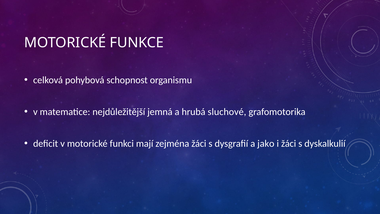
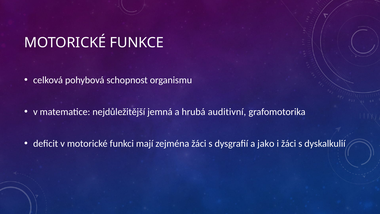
sluchové: sluchové -> auditivní
